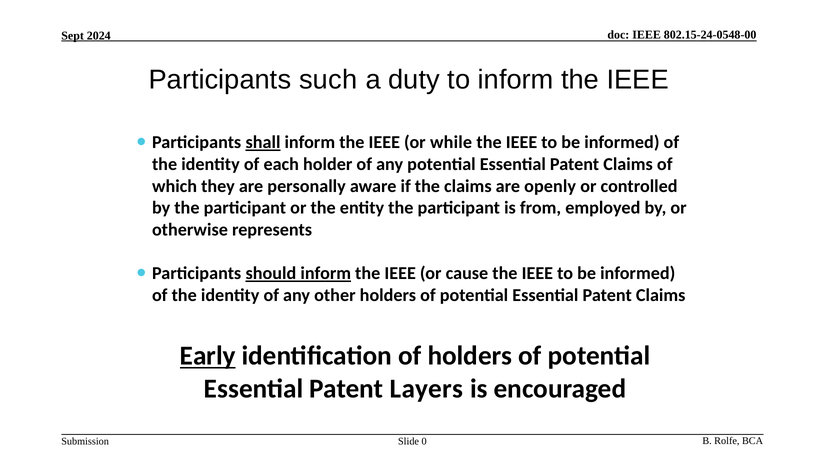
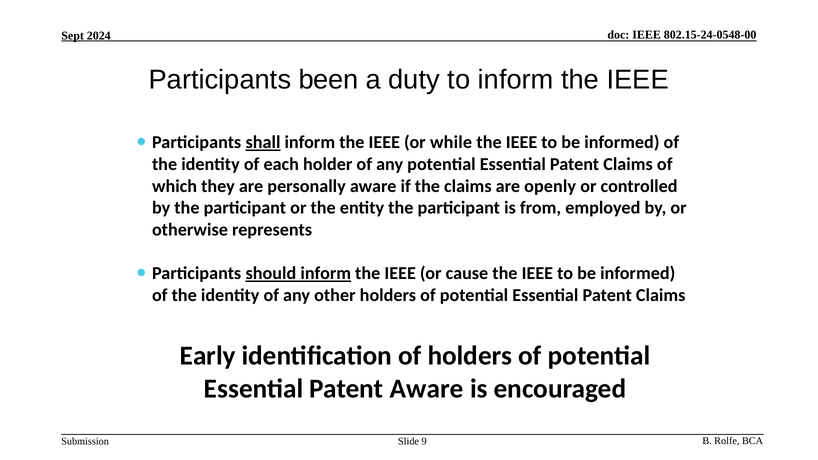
such: such -> been
Early underline: present -> none
Patent Layers: Layers -> Aware
0: 0 -> 9
